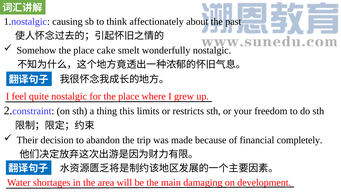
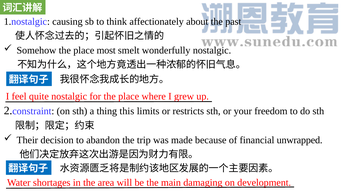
cake: cake -> most
completely: completely -> unwrapped
